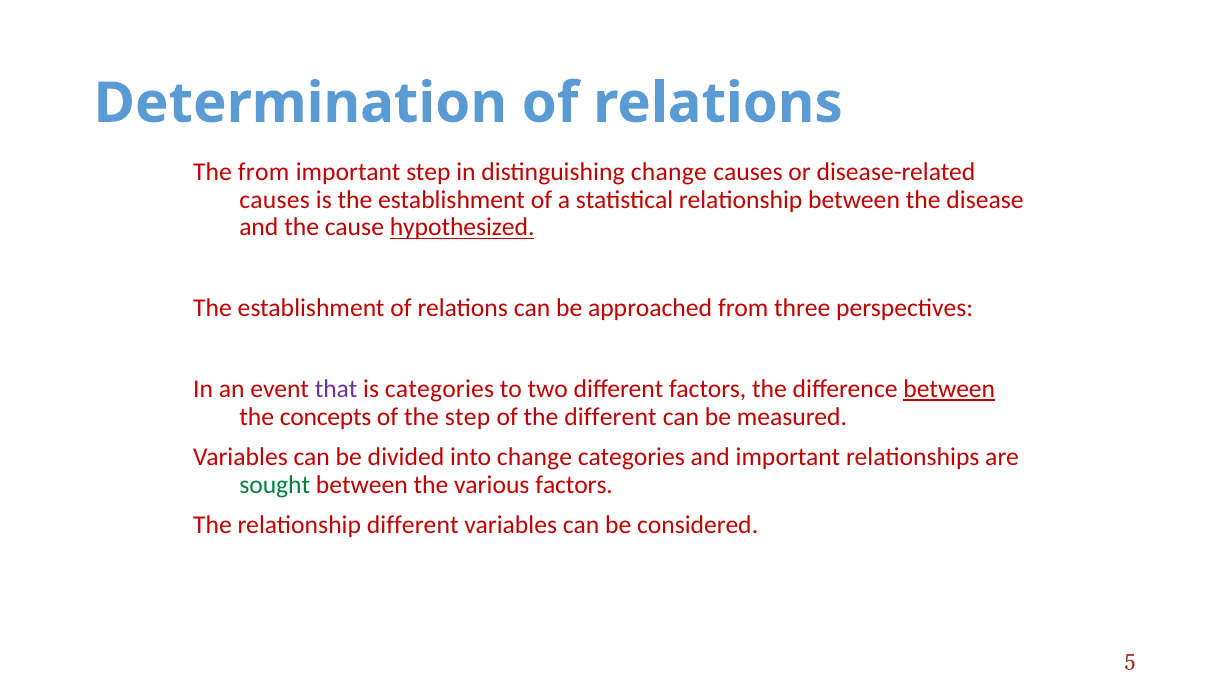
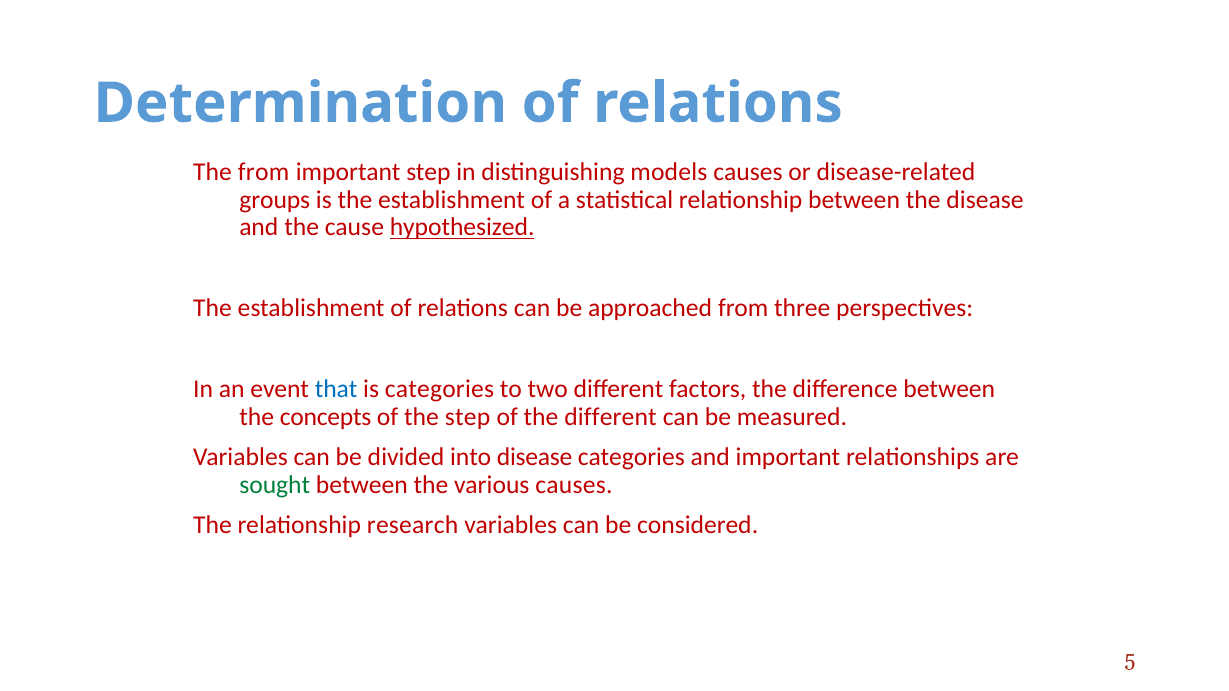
distinguishing change: change -> models
causes at (275, 200): causes -> groups
that colour: purple -> blue
between at (949, 389) underline: present -> none
into change: change -> disease
various factors: factors -> causes
relationship different: different -> research
